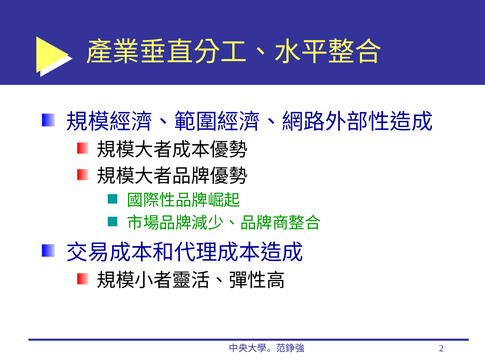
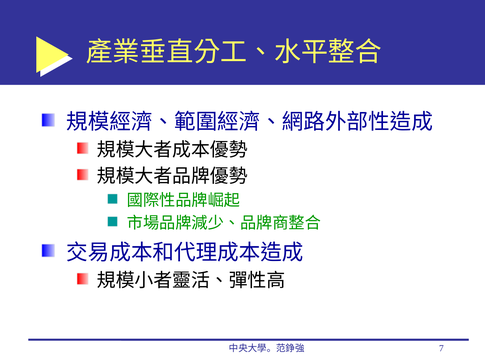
2: 2 -> 7
